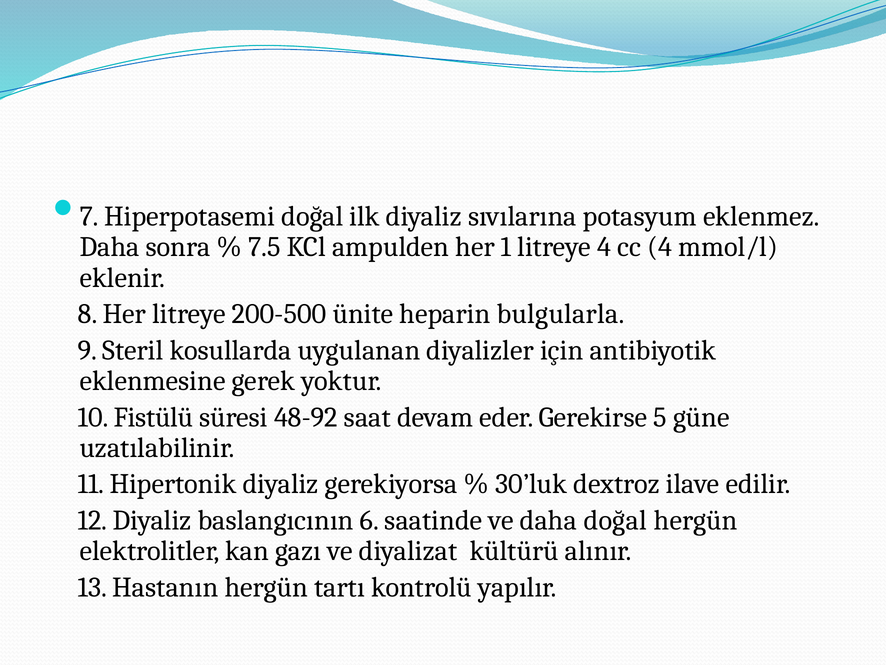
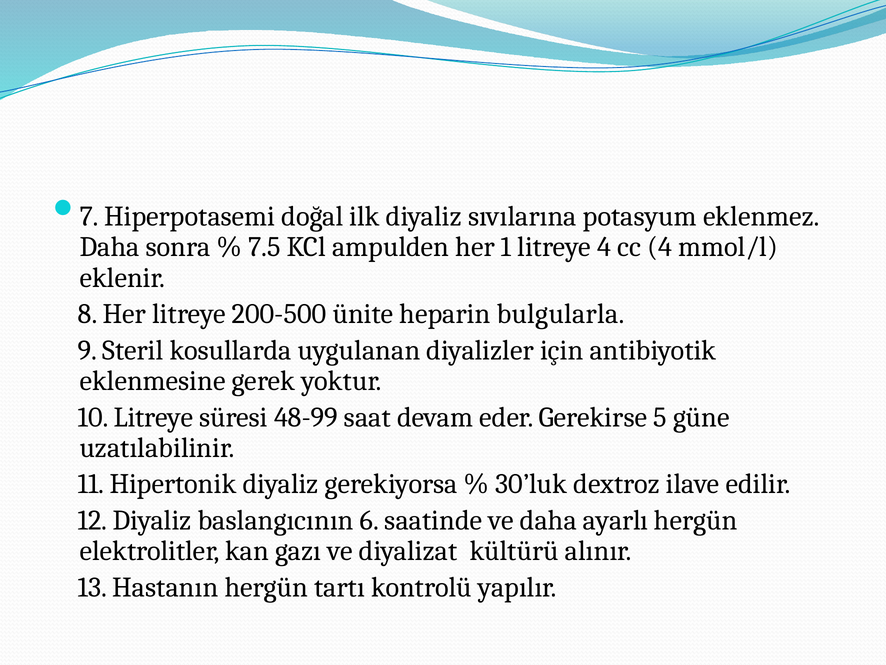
10 Fistülü: Fistülü -> Litreye
48-92: 48-92 -> 48-99
daha doğal: doğal -> ayarlı
